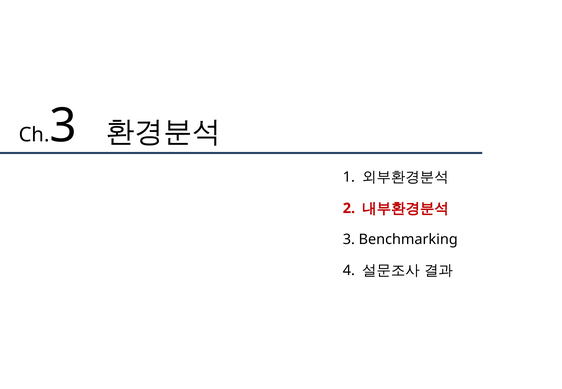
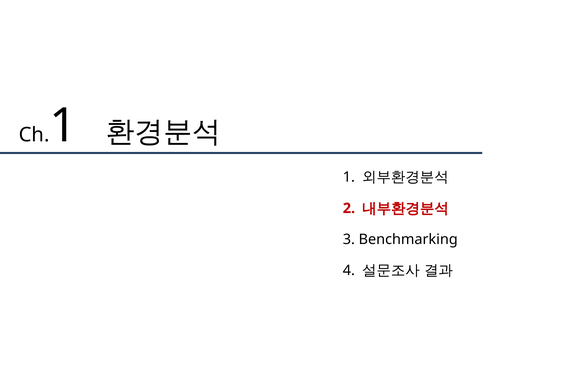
3 at (63, 126): 3 -> 1
